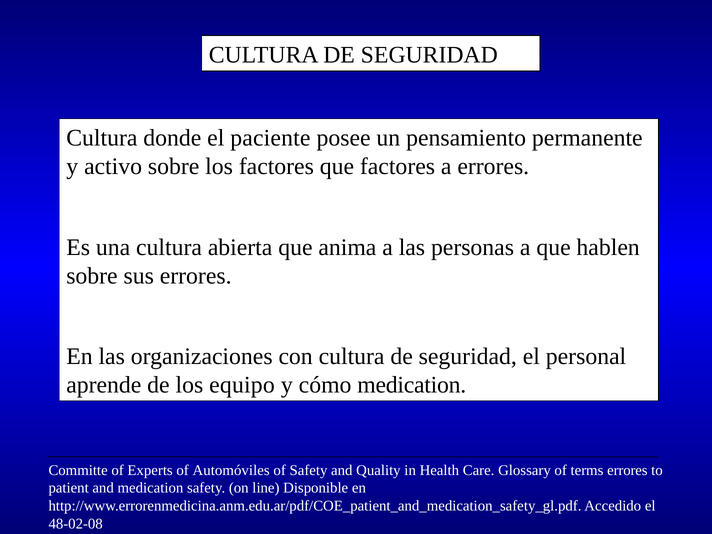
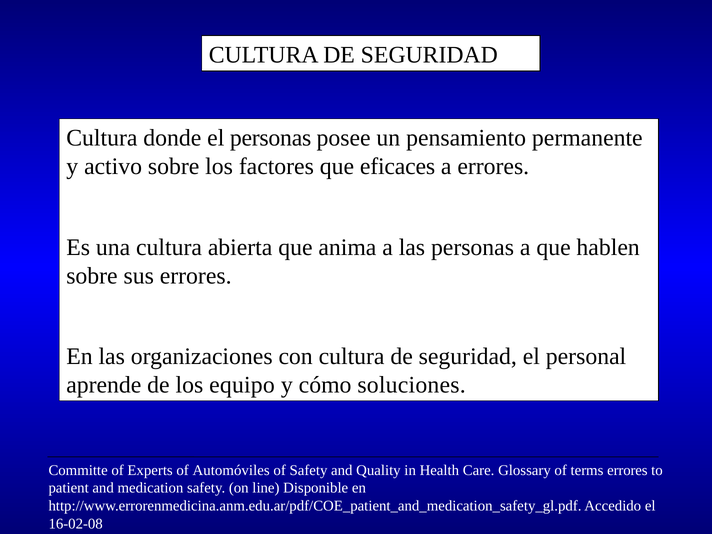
el paciente: paciente -> personas
que factores: factores -> eficaces
cómo medication: medication -> soluciones
48-02-08: 48-02-08 -> 16-02-08
